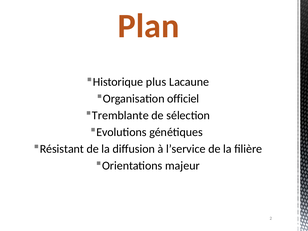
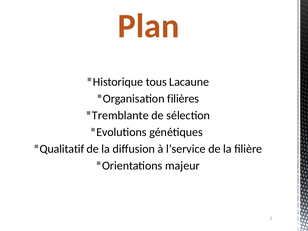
plus: plus -> tous
officiel: officiel -> filières
Résistant: Résistant -> Qualitatif
